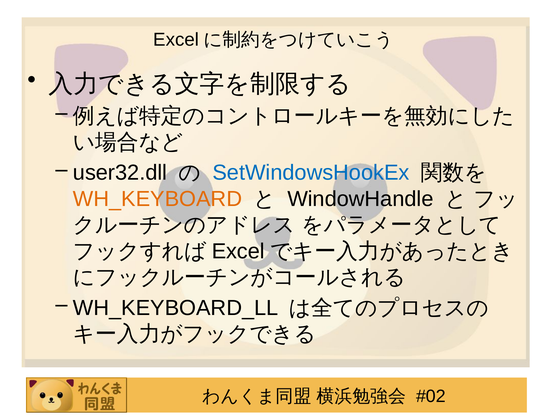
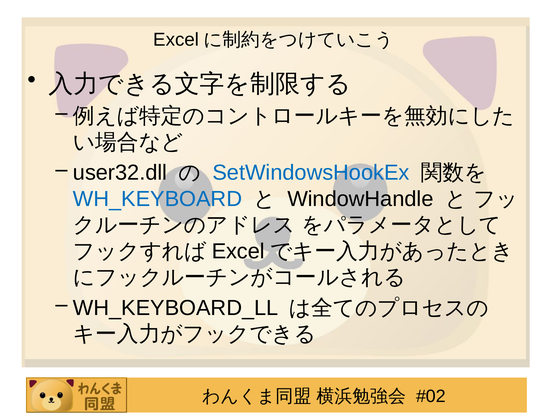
WH_KEYBOARD colour: orange -> blue
